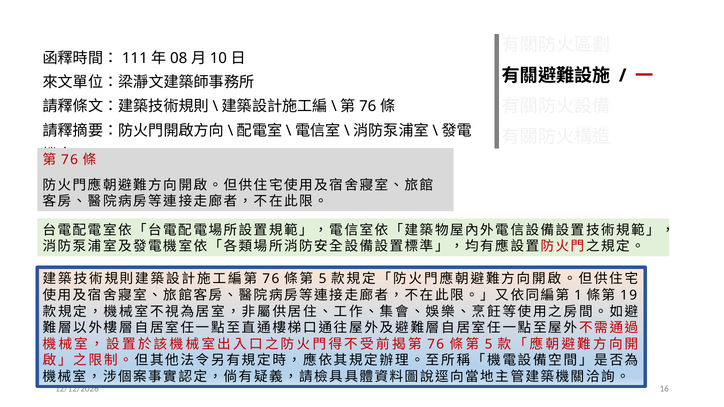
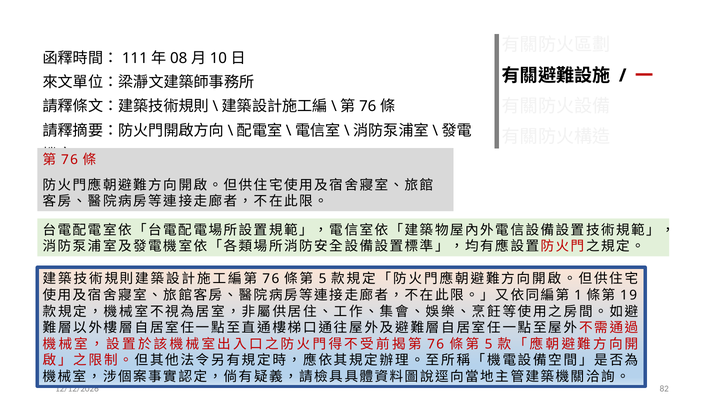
16: 16 -> 82
